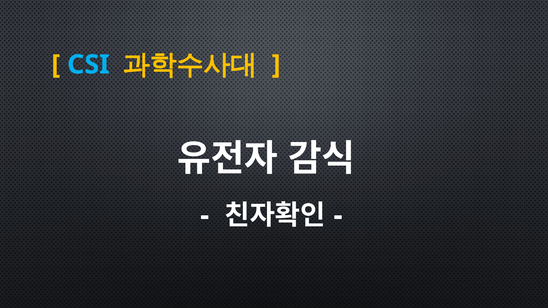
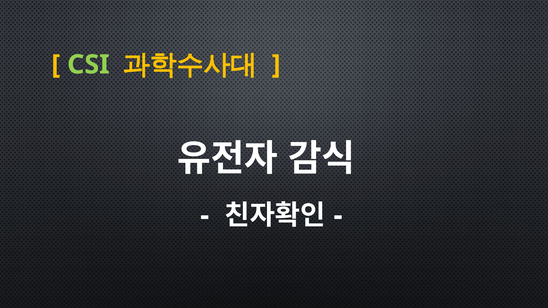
CSI colour: light blue -> light green
